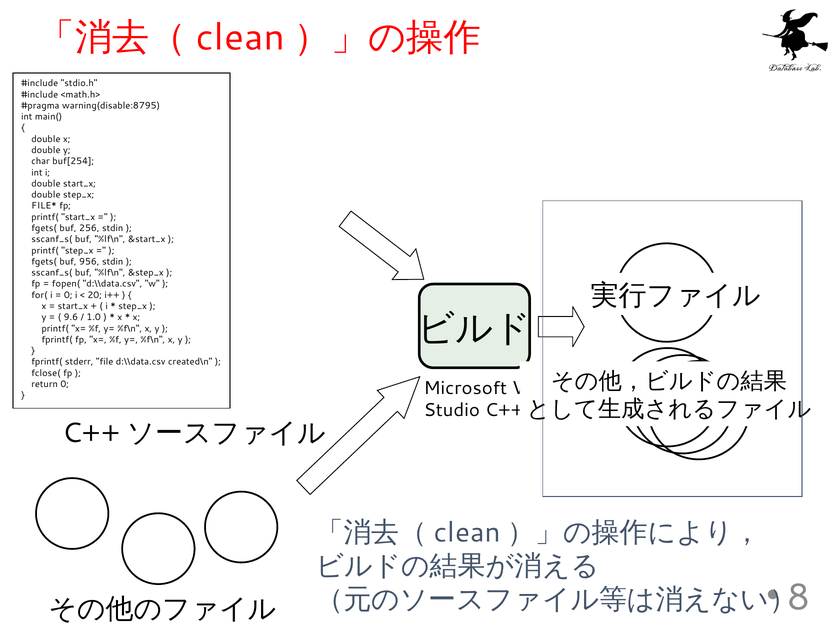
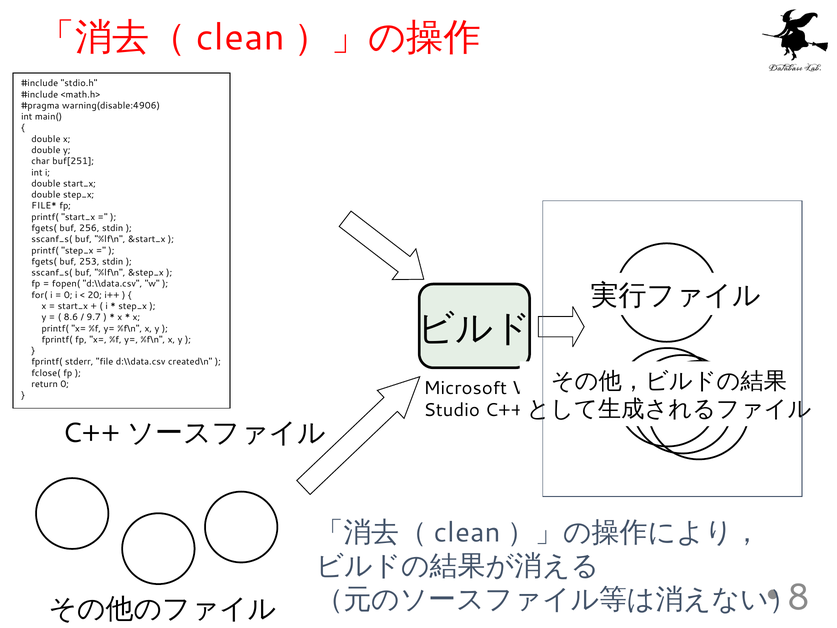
warning(disable:8795: warning(disable:8795 -> warning(disable:4906
buf[254: buf[254 -> buf[251
956: 956 -> 253
9.6: 9.6 -> 8.6
1.0: 1.0 -> 9.7
